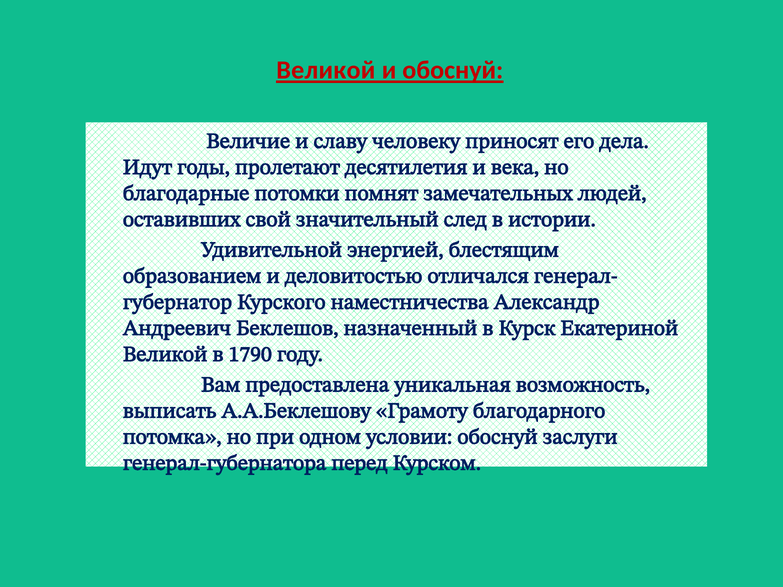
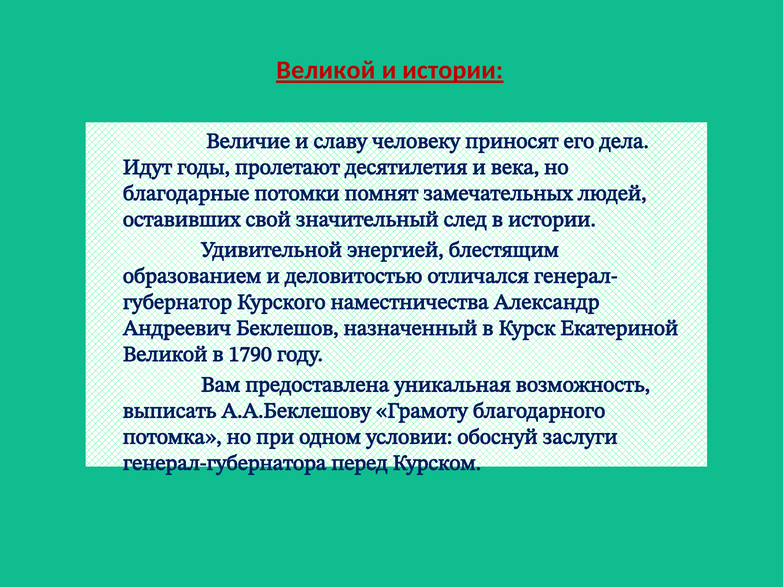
и обоснуй: обоснуй -> истории
